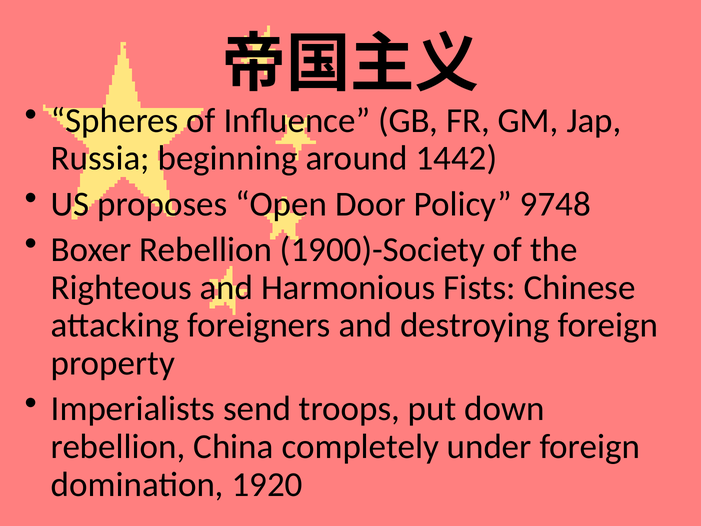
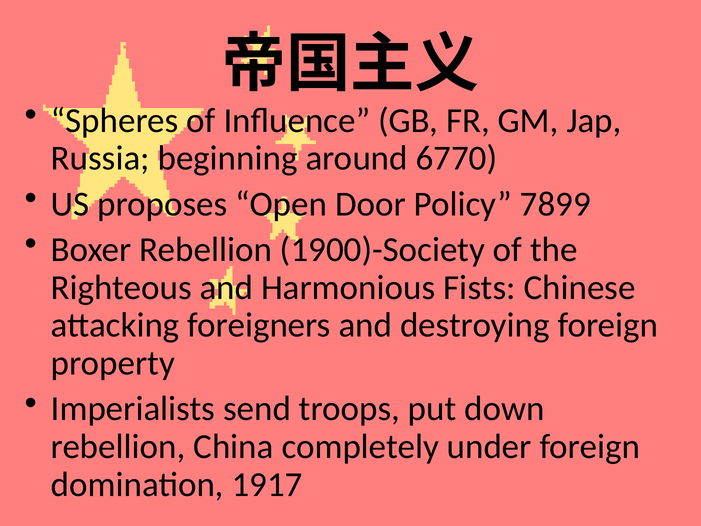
1442: 1442 -> 6770
9748: 9748 -> 7899
1920: 1920 -> 1917
